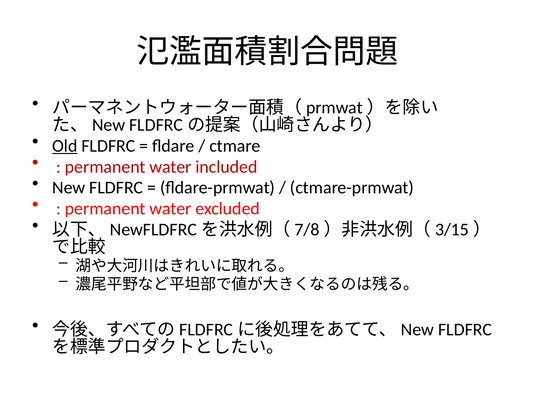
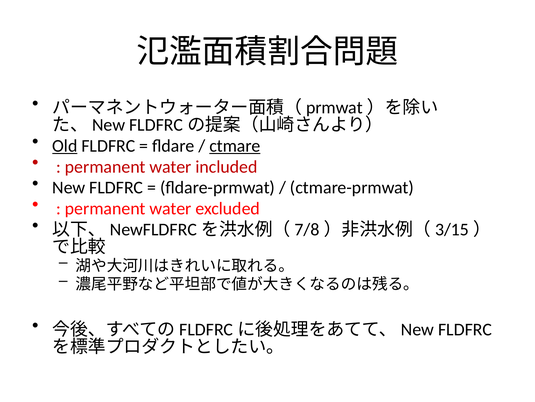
ctmare underline: none -> present
